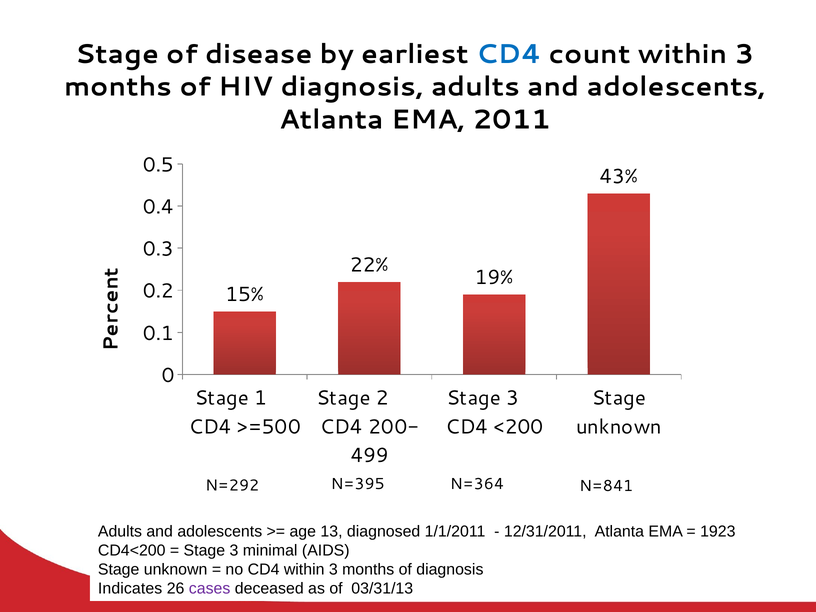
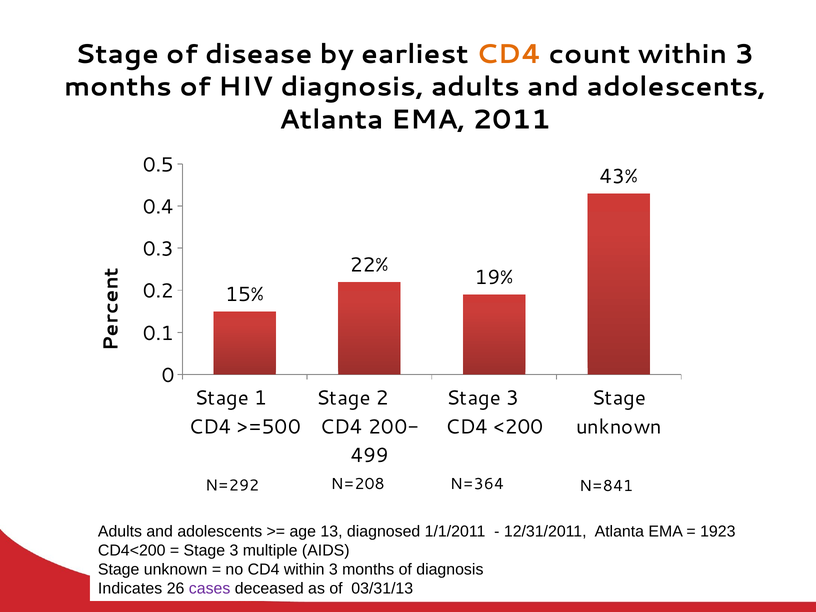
CD4 at (509, 54) colour: blue -> orange
N=395: N=395 -> N=208
minimal: minimal -> multiple
